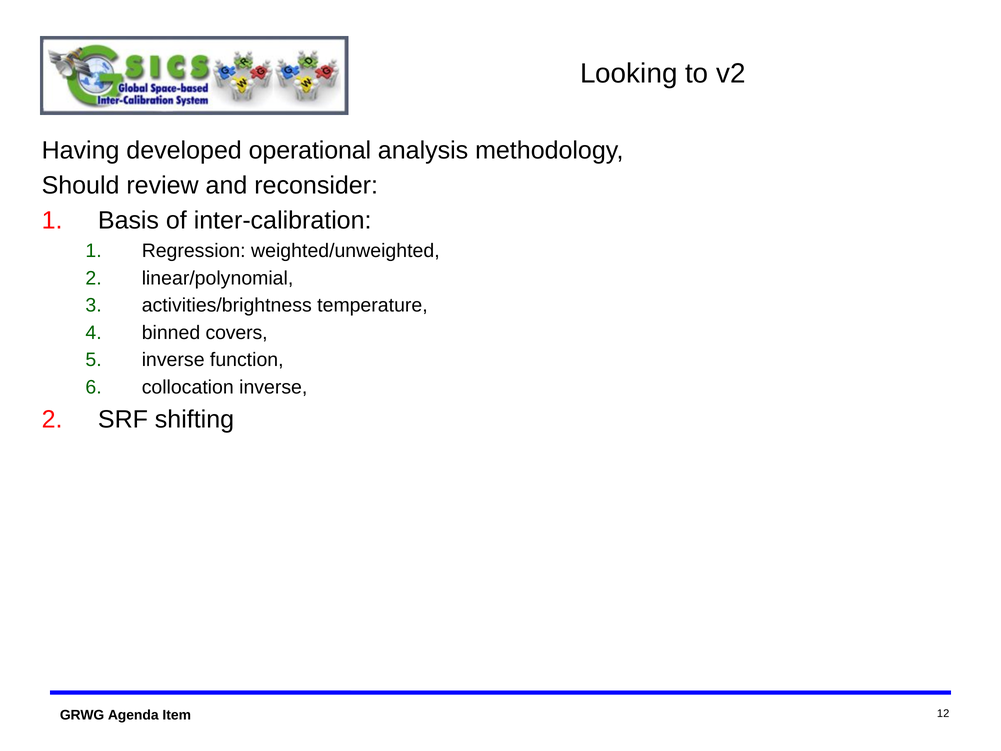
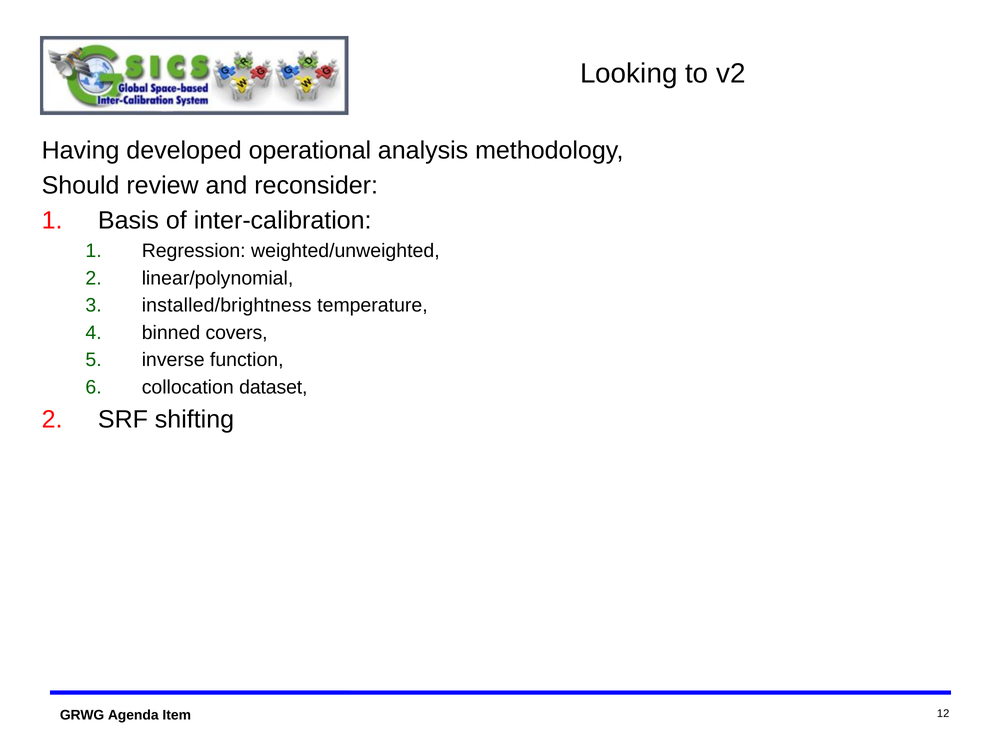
activities/brightness: activities/brightness -> installed/brightness
collocation inverse: inverse -> dataset
